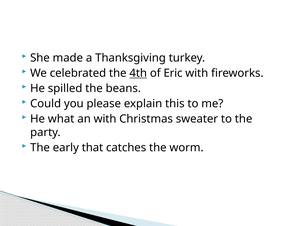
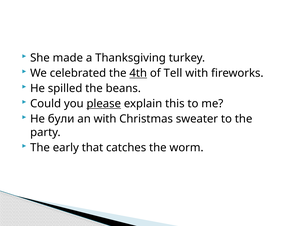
Eric: Eric -> Tell
please underline: none -> present
what: what -> були
